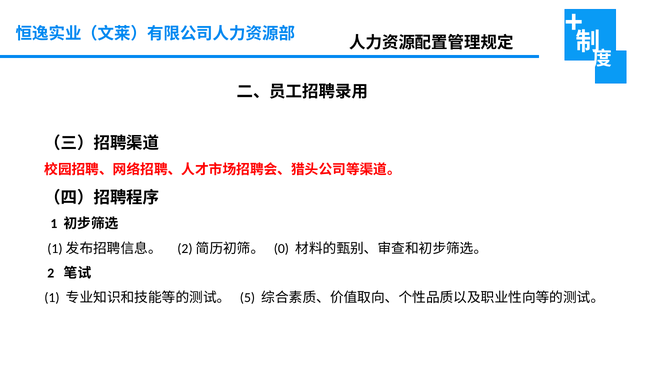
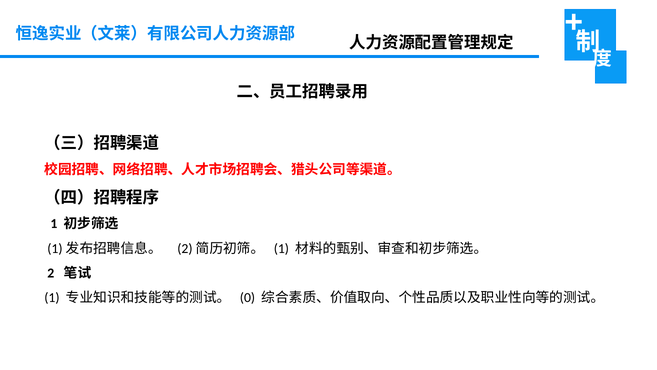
0 at (281, 248): 0 -> 1
5: 5 -> 0
